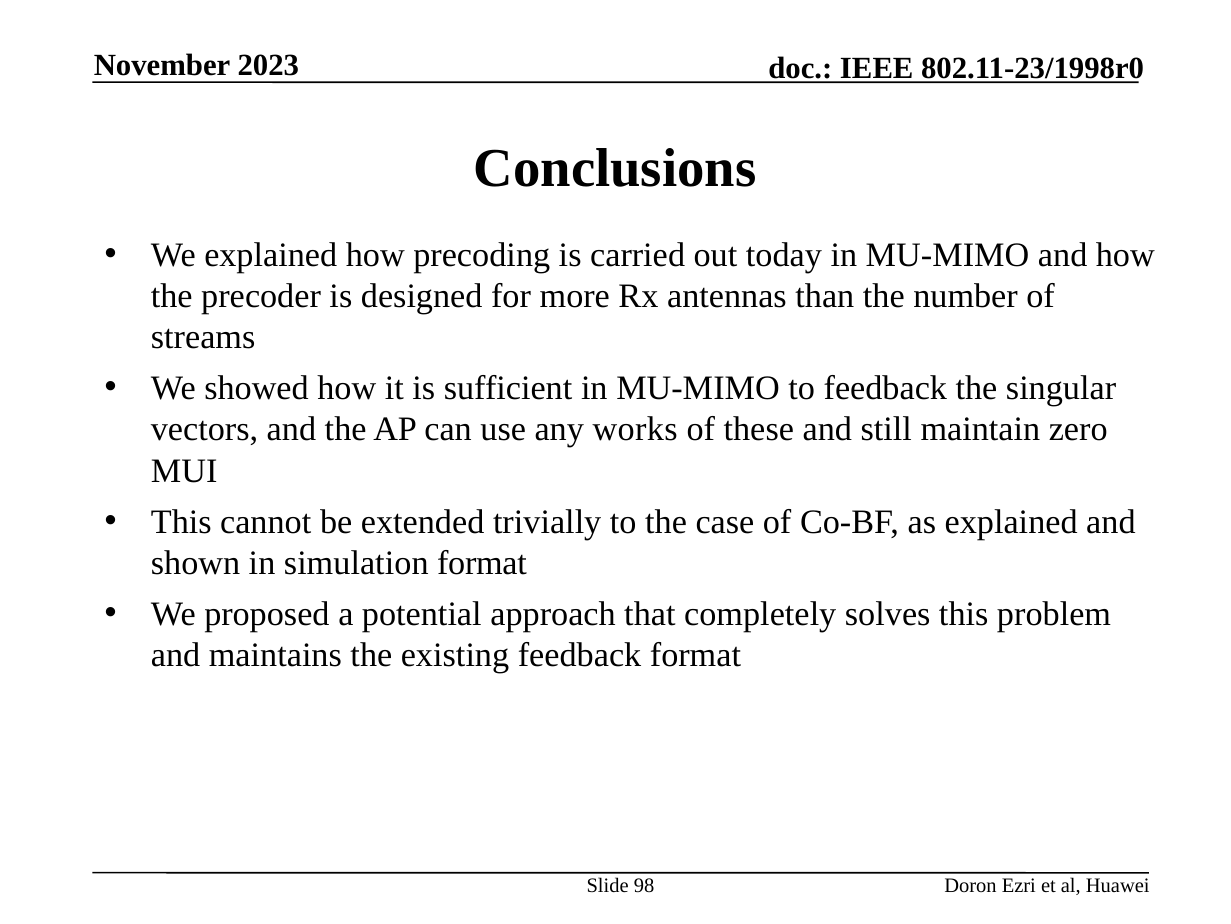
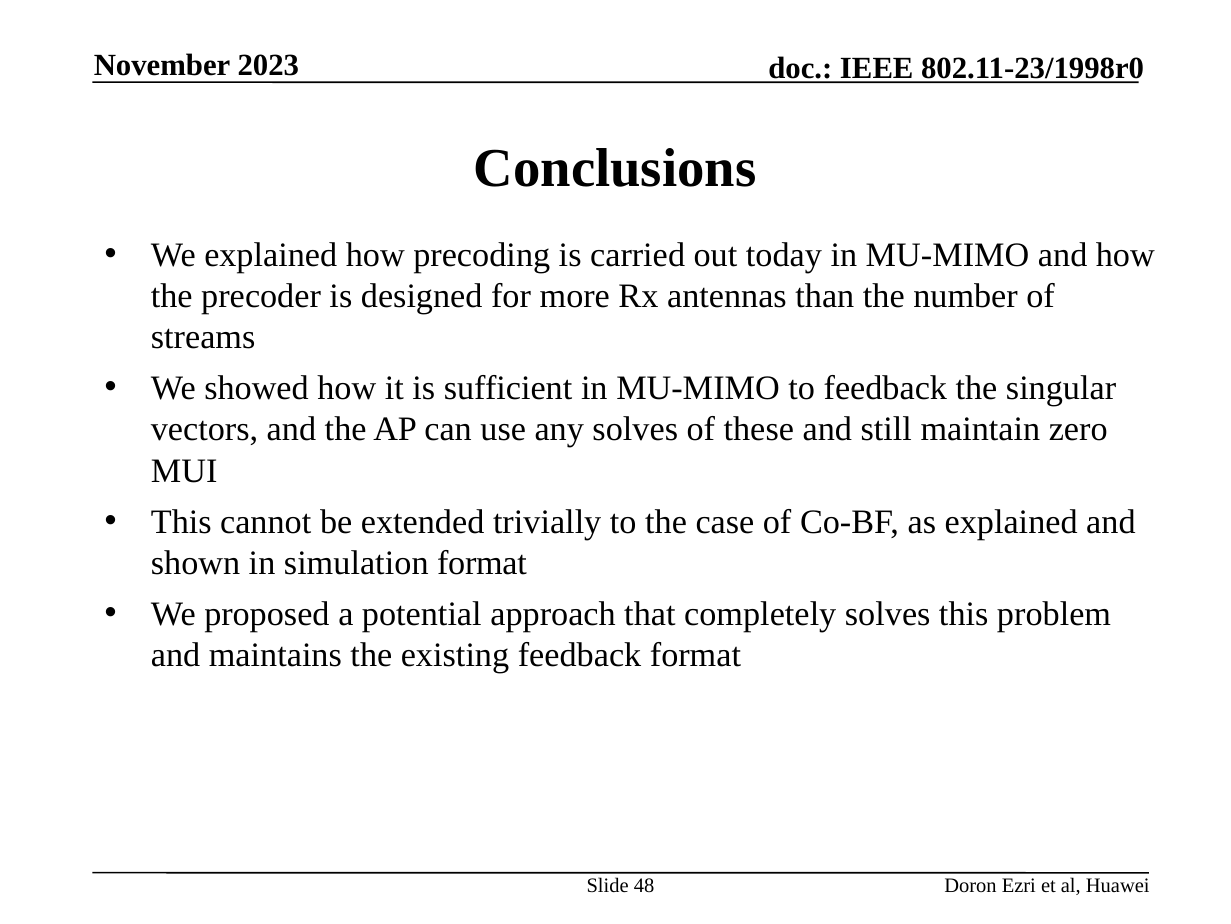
any works: works -> solves
98: 98 -> 48
